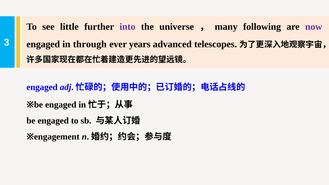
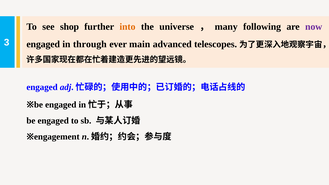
little: little -> shop
into colour: purple -> orange
years: years -> main
